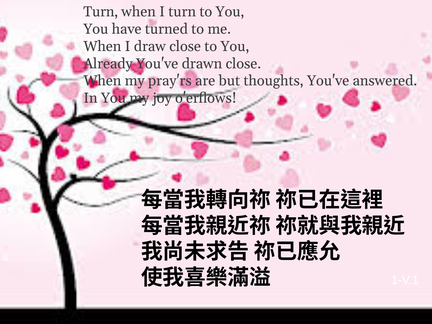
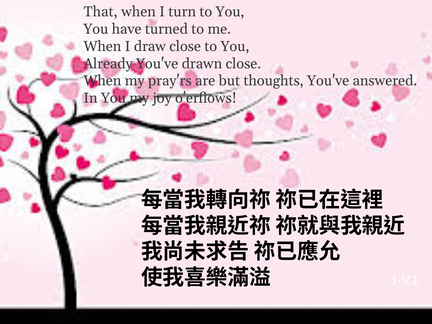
Turn at (101, 12): Turn -> That
